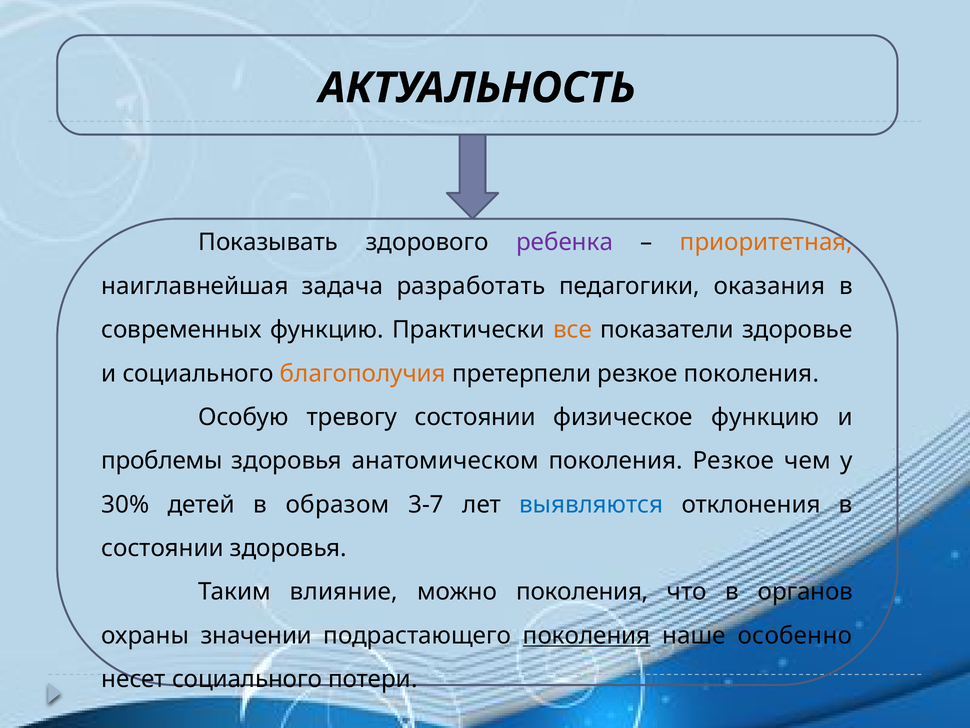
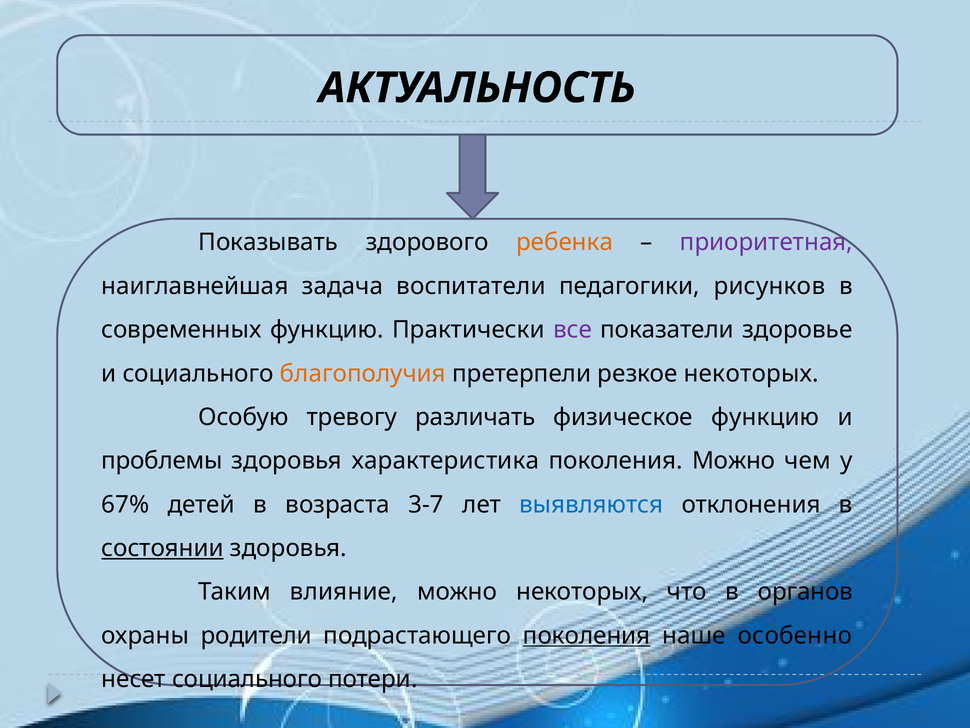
ребенка colour: purple -> orange
приоритетная colour: orange -> purple
разработать: разработать -> воспитатели
оказания: оказания -> рисунков
все colour: orange -> purple
резкое поколения: поколения -> некоторых
тревогу состоянии: состоянии -> различать
анатомическом: анатомическом -> характеристика
поколения Резкое: Резкое -> Можно
30%: 30% -> 67%
образом: образом -> возраста
состоянии at (163, 548) underline: none -> present
можно поколения: поколения -> некоторых
значении: значении -> родители
